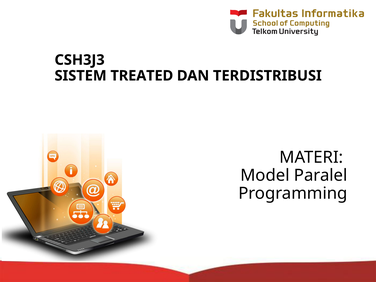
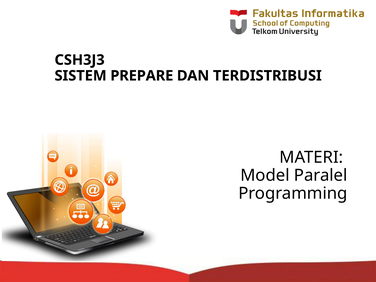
TREATED: TREATED -> PREPARE
